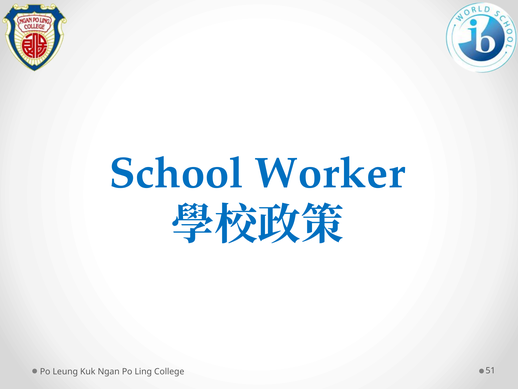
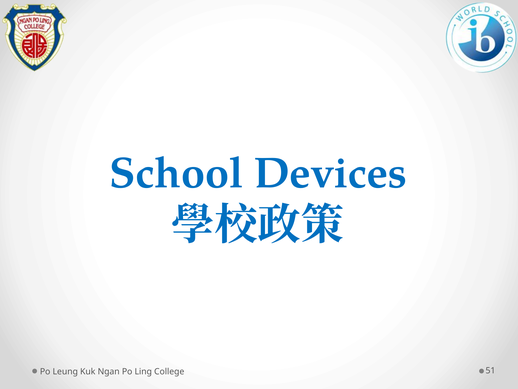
Worker: Worker -> Devices
